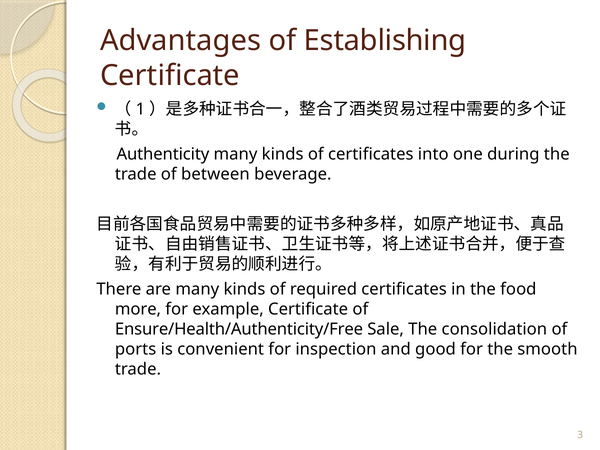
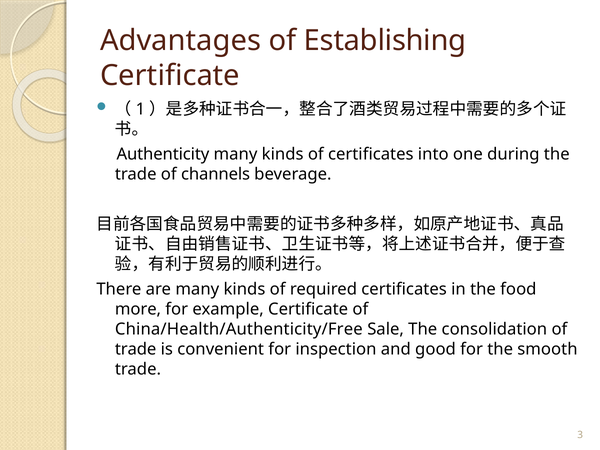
between: between -> channels
Ensure/Health/Authenticity/Free: Ensure/Health/Authenticity/Free -> China/Health/Authenticity/Free
ports at (136, 349): ports -> trade
